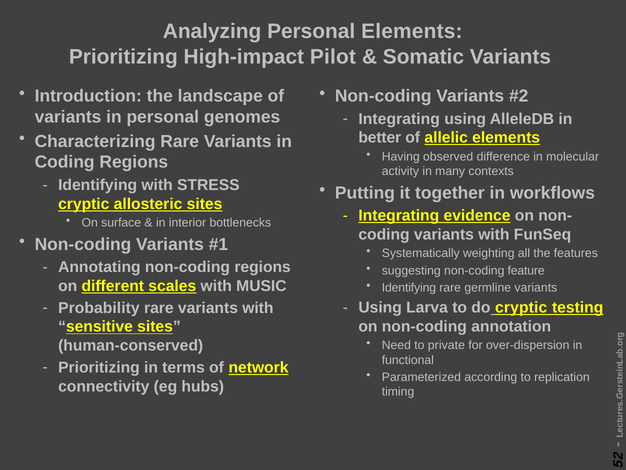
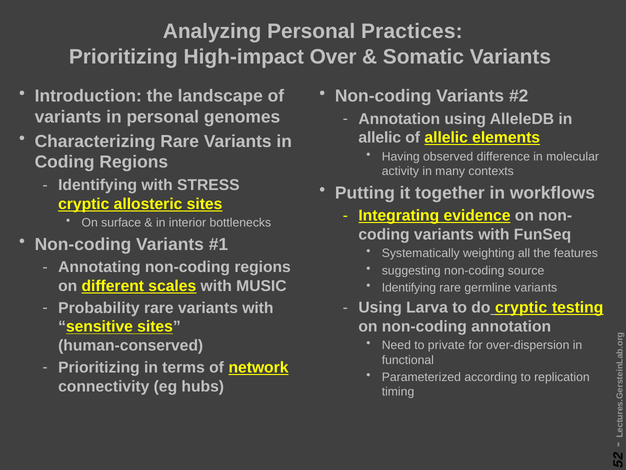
Personal Elements: Elements -> Practices
Pilot: Pilot -> Over
Integrating at (399, 119): Integrating -> Annotation
better at (380, 138): better -> allelic
feature: feature -> source
